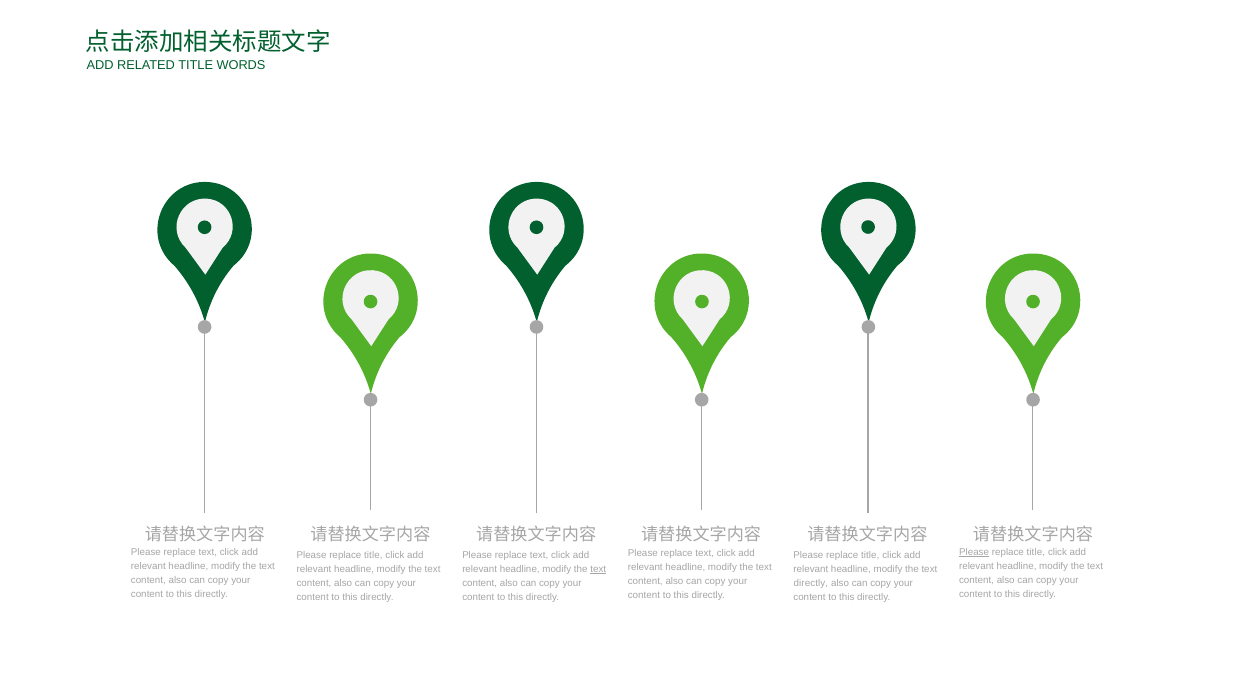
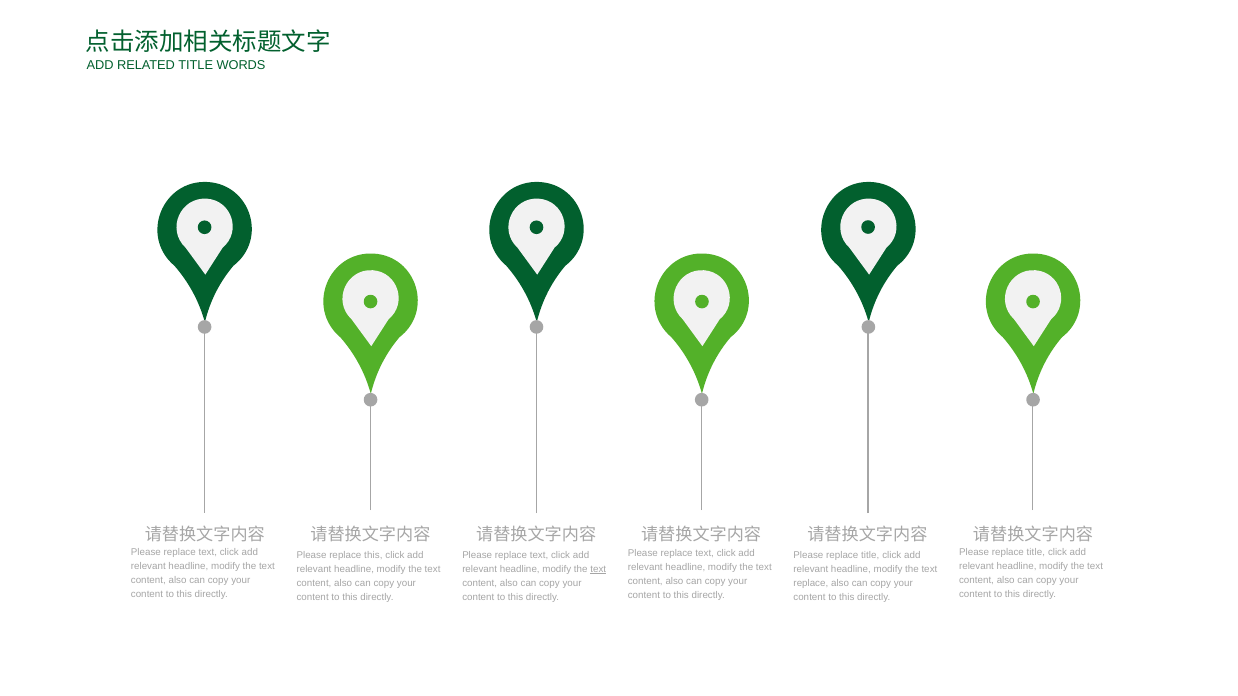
Please at (974, 553) underline: present -> none
title at (373, 555): title -> this
directly at (811, 583): directly -> replace
